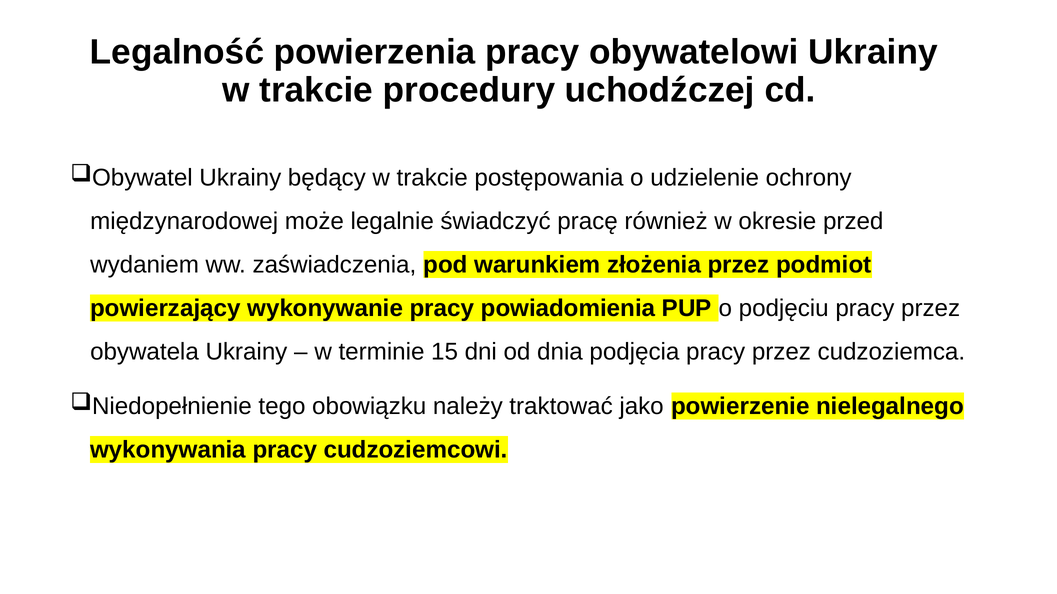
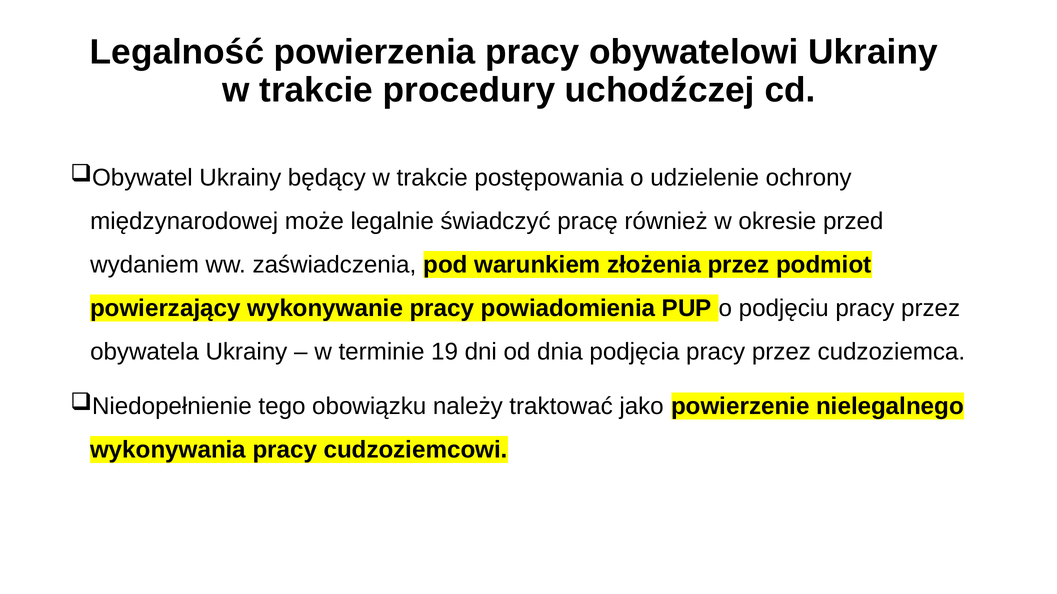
15: 15 -> 19
